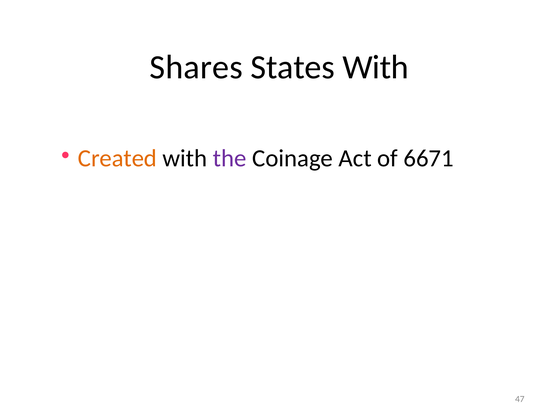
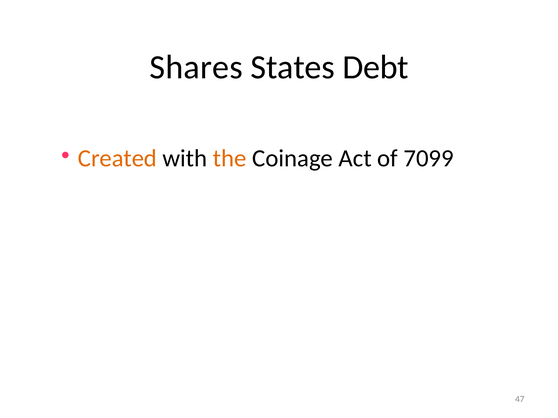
States With: With -> Debt
the colour: purple -> orange
6671: 6671 -> 7099
